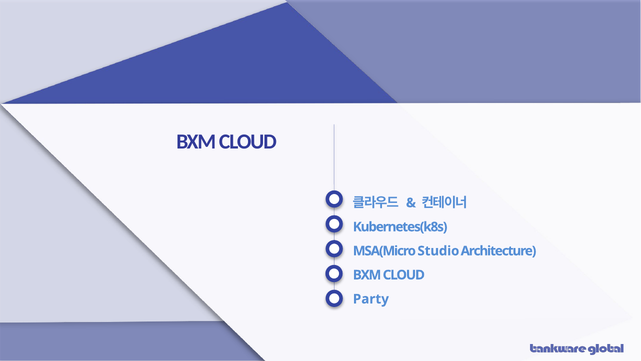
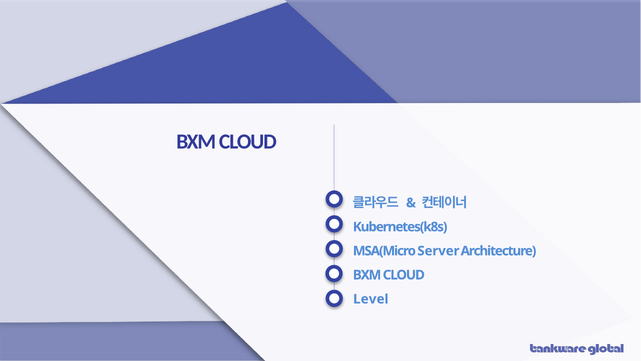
Studio: Studio -> Server
Party: Party -> Level
